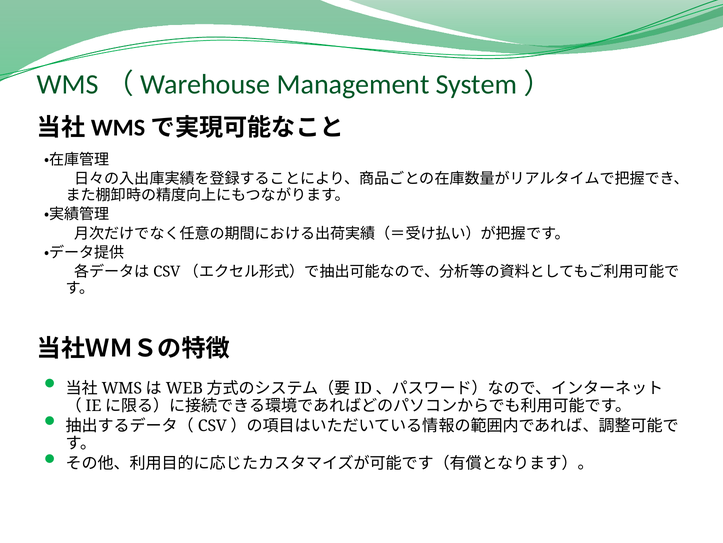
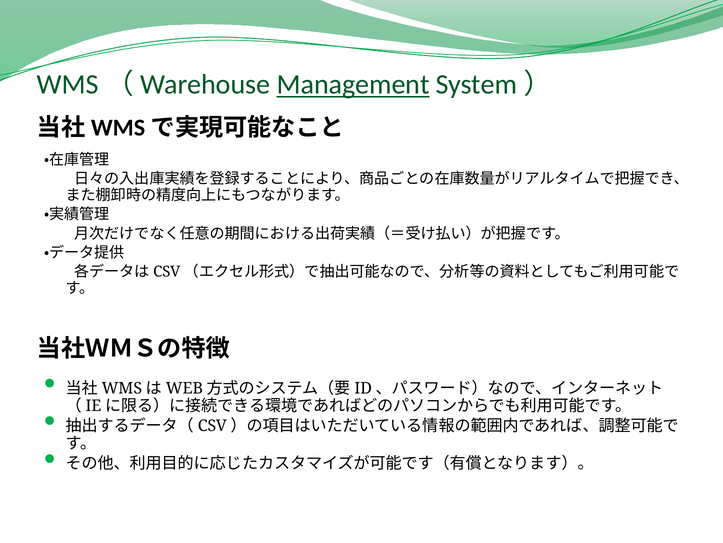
Management underline: none -> present
